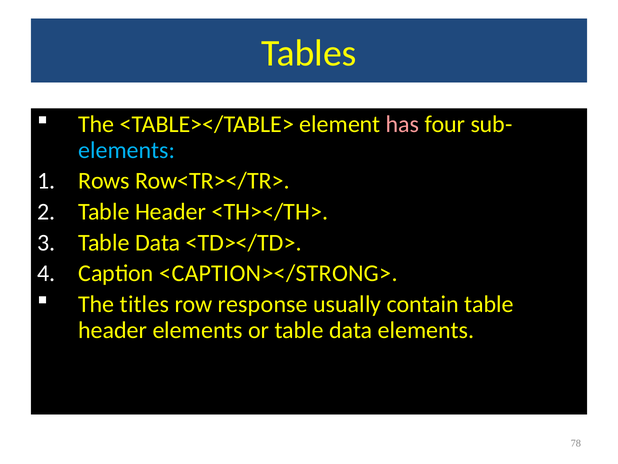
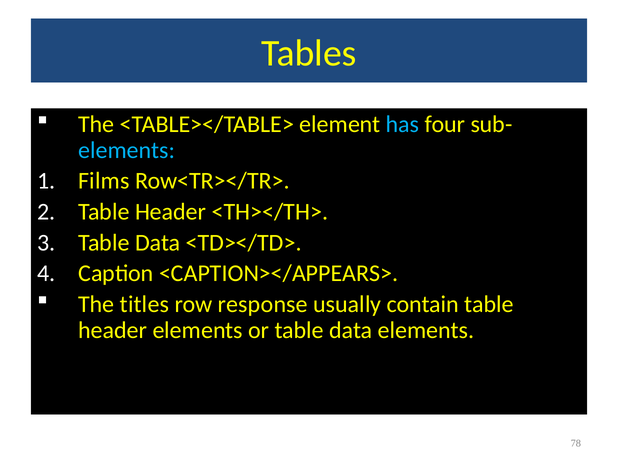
has colour: pink -> light blue
Rows: Rows -> Films
<CAPTION></STRONG>: <CAPTION></STRONG> -> <CAPTION></APPEARS>
